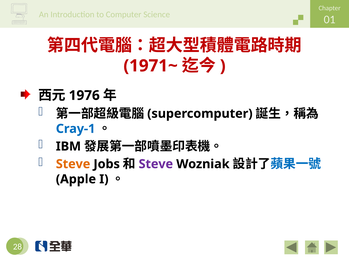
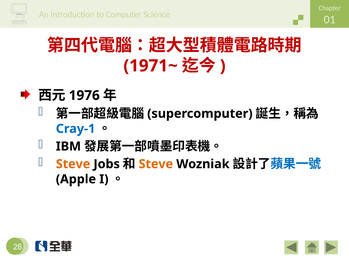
Steve at (156, 164) colour: purple -> orange
